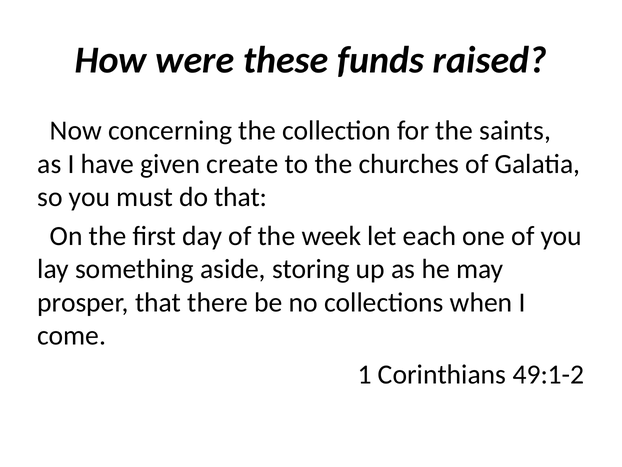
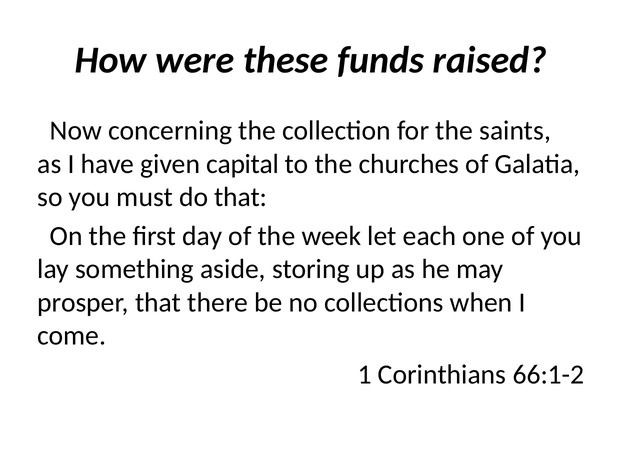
create: create -> capital
49:1-2: 49:1-2 -> 66:1-2
